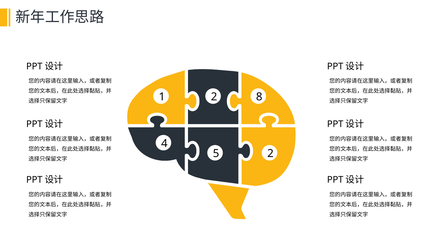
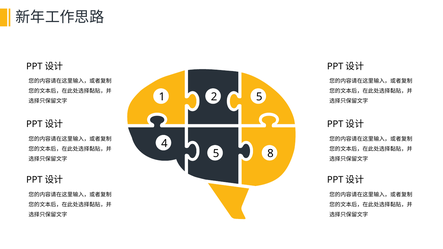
2 8: 8 -> 5
5 2: 2 -> 8
